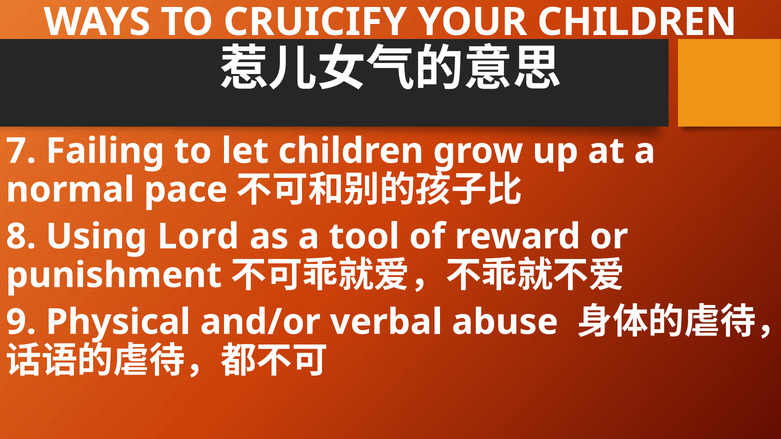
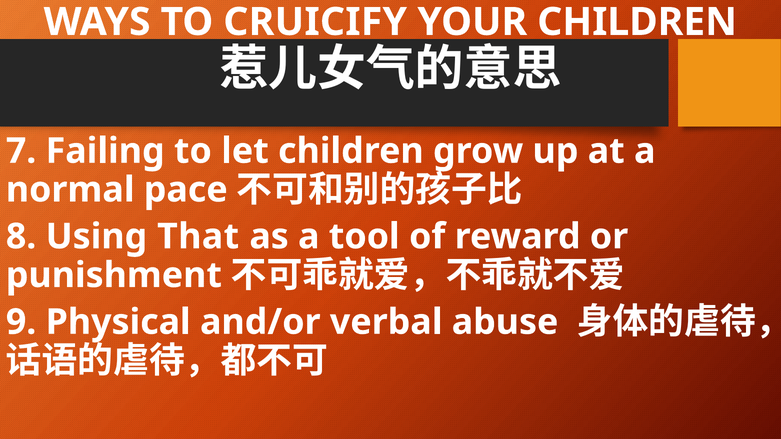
Lord: Lord -> That
